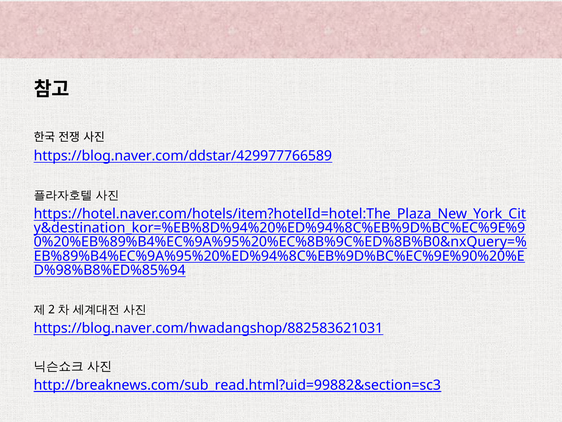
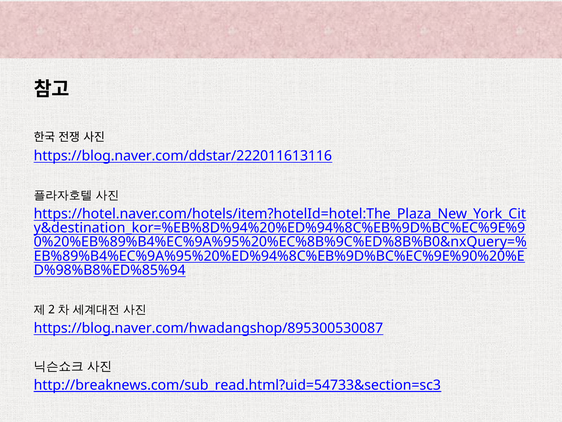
https://blog.naver.com/ddstar/429977766589: https://blog.naver.com/ddstar/429977766589 -> https://blog.naver.com/ddstar/222011613116
https://blog.naver.com/hwadangshop/882583621031: https://blog.naver.com/hwadangshop/882583621031 -> https://blog.naver.com/hwadangshop/895300530087
http://breaknews.com/sub_read.html?uid=99882&section=sc3: http://breaknews.com/sub_read.html?uid=99882&section=sc3 -> http://breaknews.com/sub_read.html?uid=54733&section=sc3
